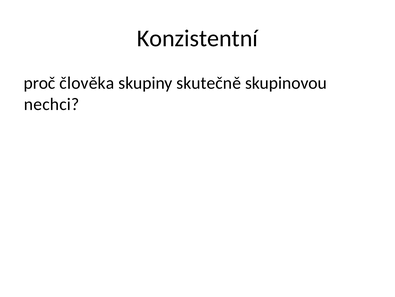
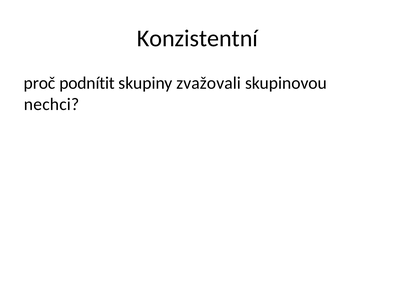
člověka: člověka -> podnítit
skutečně: skutečně -> zvažovali
